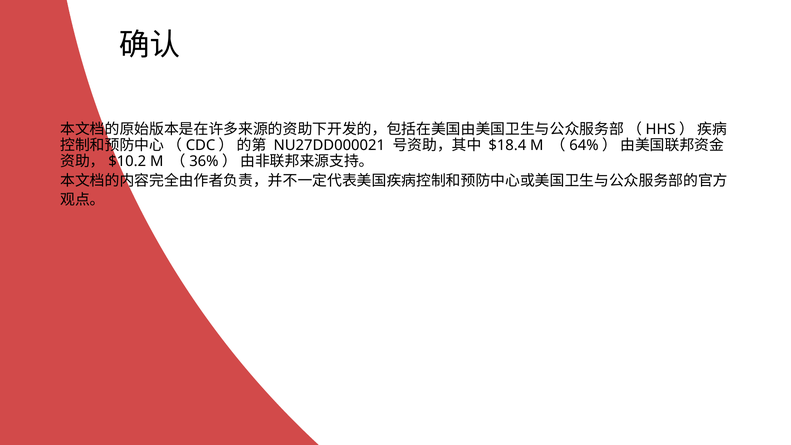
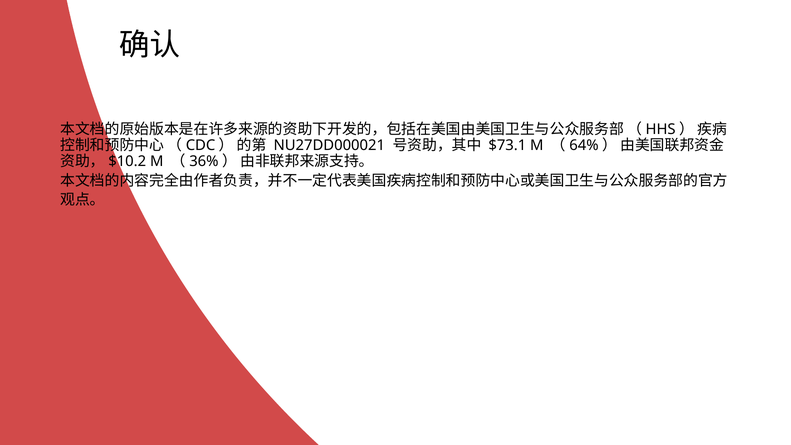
$18.4: $18.4 -> $73.1
